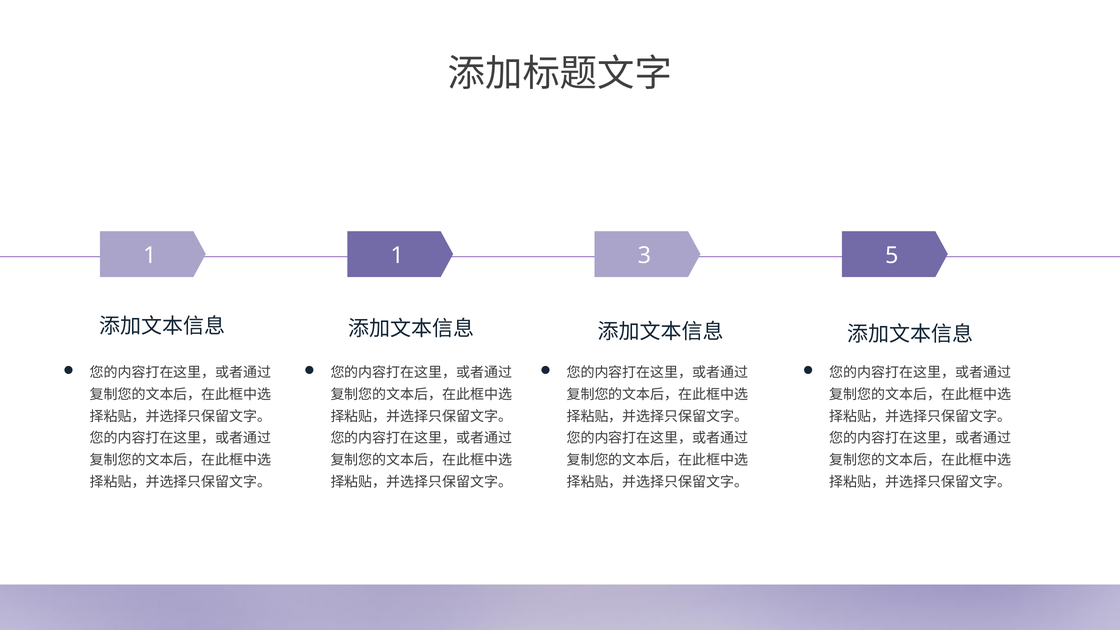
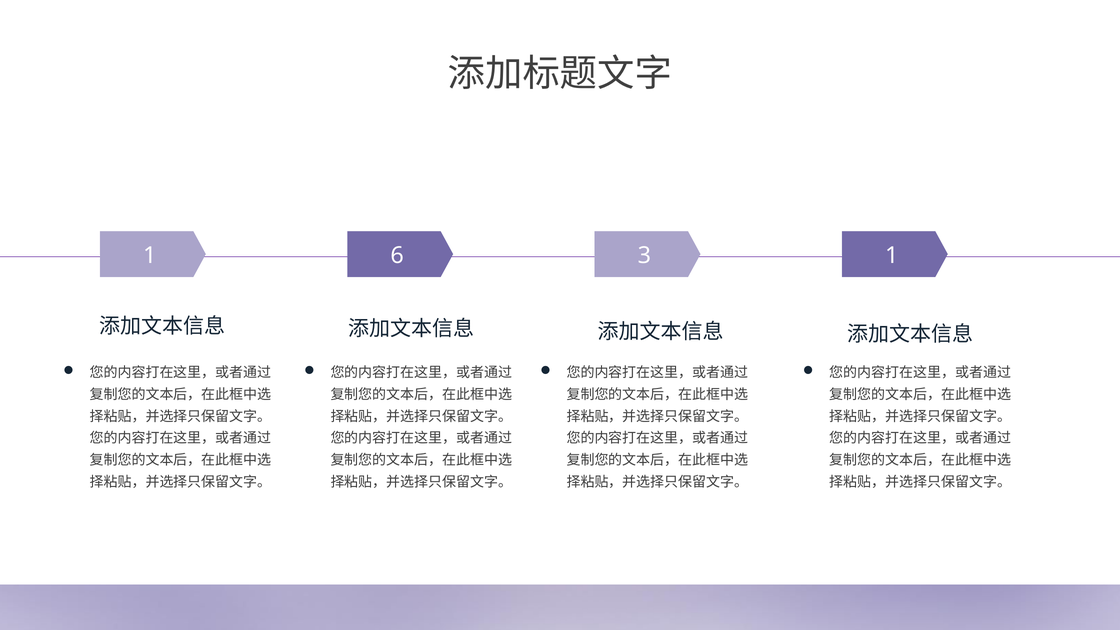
1 1: 1 -> 6
3 5: 5 -> 1
